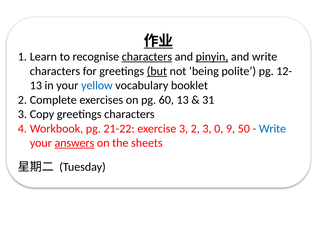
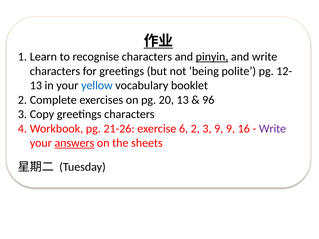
characters at (147, 57) underline: present -> none
but underline: present -> none
60: 60 -> 20
31: 31 -> 96
21-22: 21-22 -> 21-26
exercise 3: 3 -> 6
3 0: 0 -> 9
50: 50 -> 16
Write at (272, 129) colour: blue -> purple
